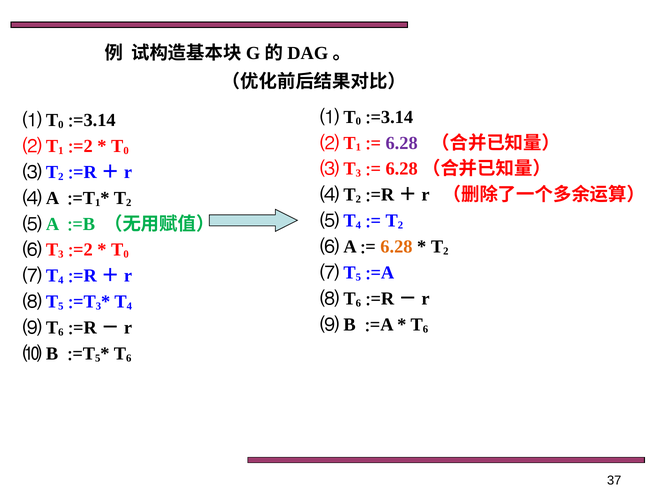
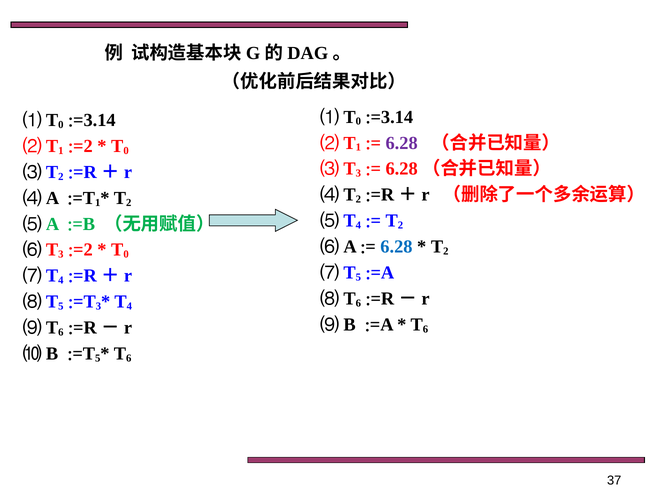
6.28 at (396, 247) colour: orange -> blue
